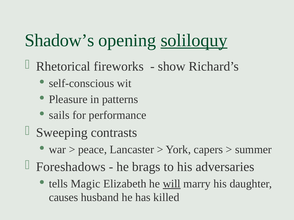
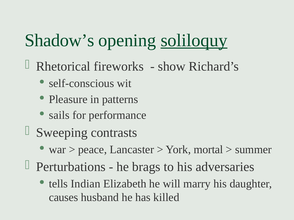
capers: capers -> mortal
Foreshadows: Foreshadows -> Perturbations
Magic: Magic -> Indian
will underline: present -> none
